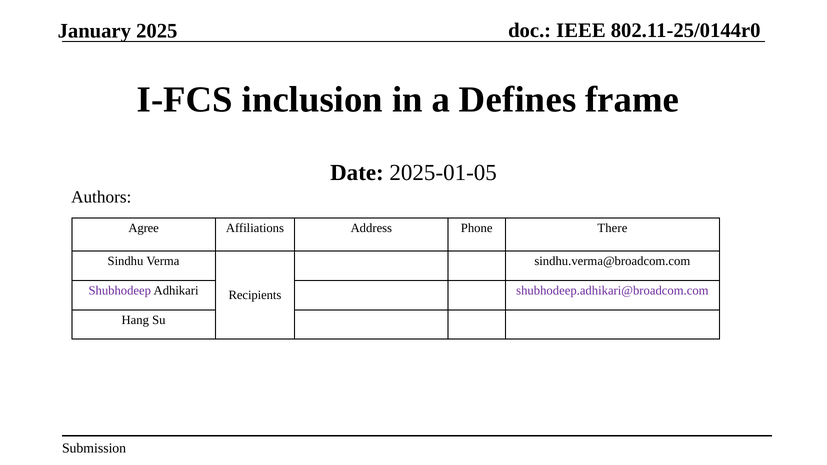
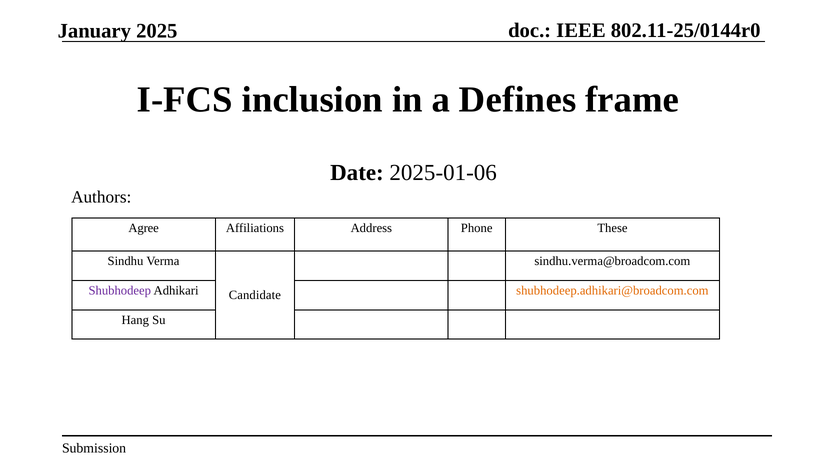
2025-01-05: 2025-01-05 -> 2025-01-06
There: There -> These
shubhodeep.adhikari@broadcom.com colour: purple -> orange
Recipients: Recipients -> Candidate
